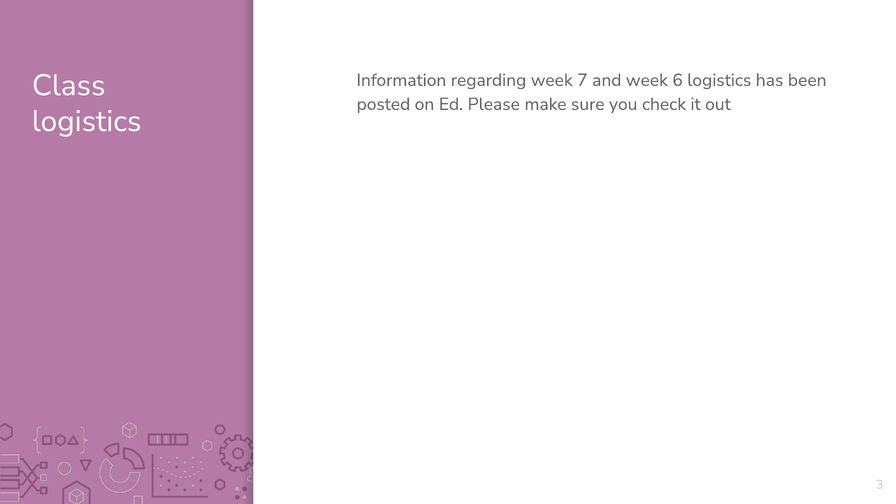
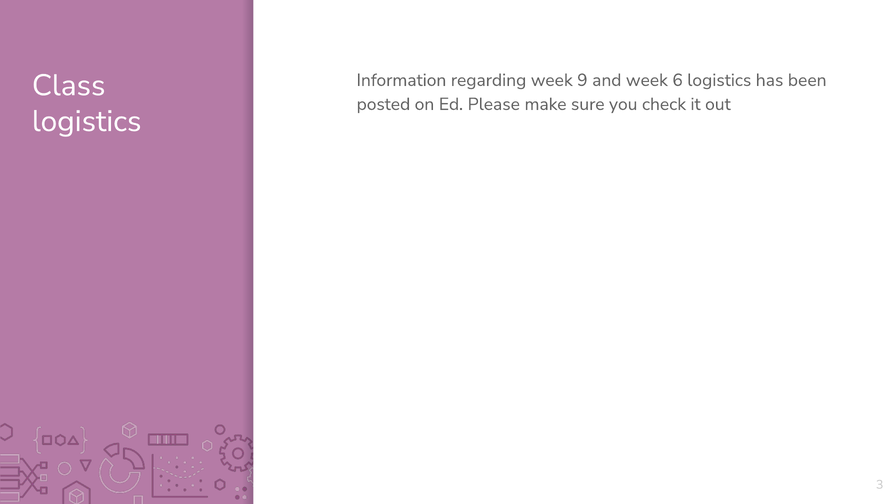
7: 7 -> 9
